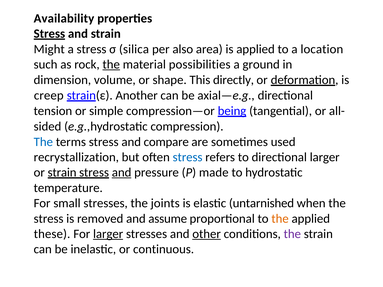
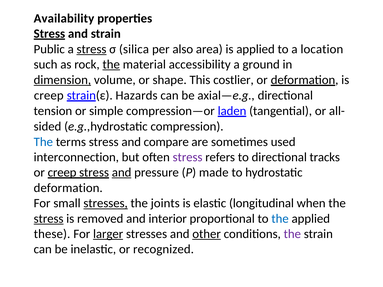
Might: Might -> Public
stress at (92, 49) underline: none -> present
possibilities: possibilities -> accessibility
dimension underline: none -> present
directly: directly -> costlier
Another: Another -> Hazards
being: being -> laden
recrystallization: recrystallization -> interconnection
stress at (188, 157) colour: blue -> purple
directional larger: larger -> tracks
or strain: strain -> creep
temperature at (68, 188): temperature -> deformation
stresses at (106, 203) underline: none -> present
untarnished: untarnished -> longitudinal
stress at (49, 219) underline: none -> present
assume: assume -> interior
the at (280, 219) colour: orange -> blue
continuous: continuous -> recognized
